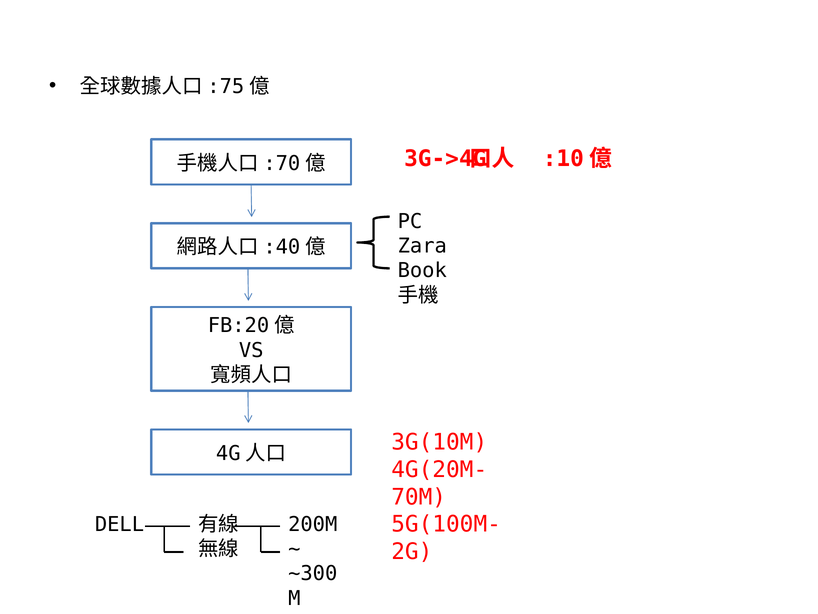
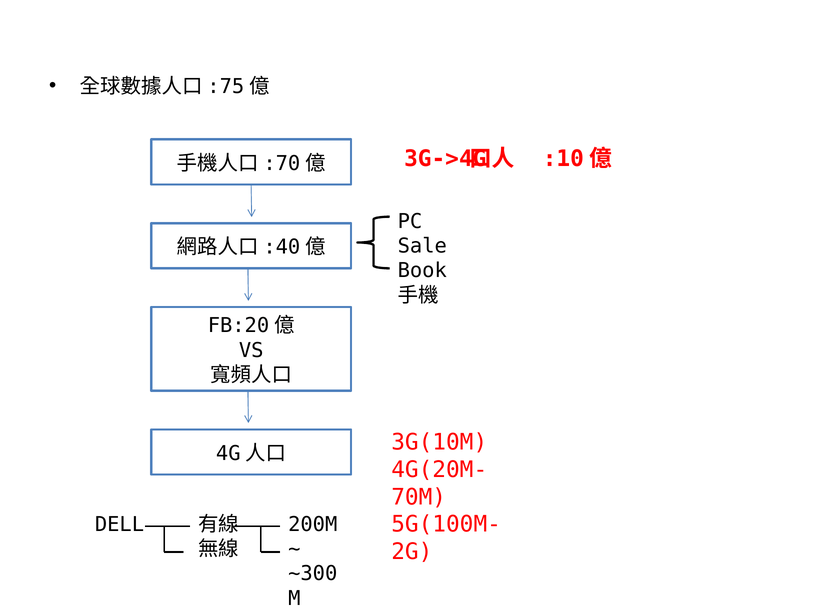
Zara: Zara -> Sale
